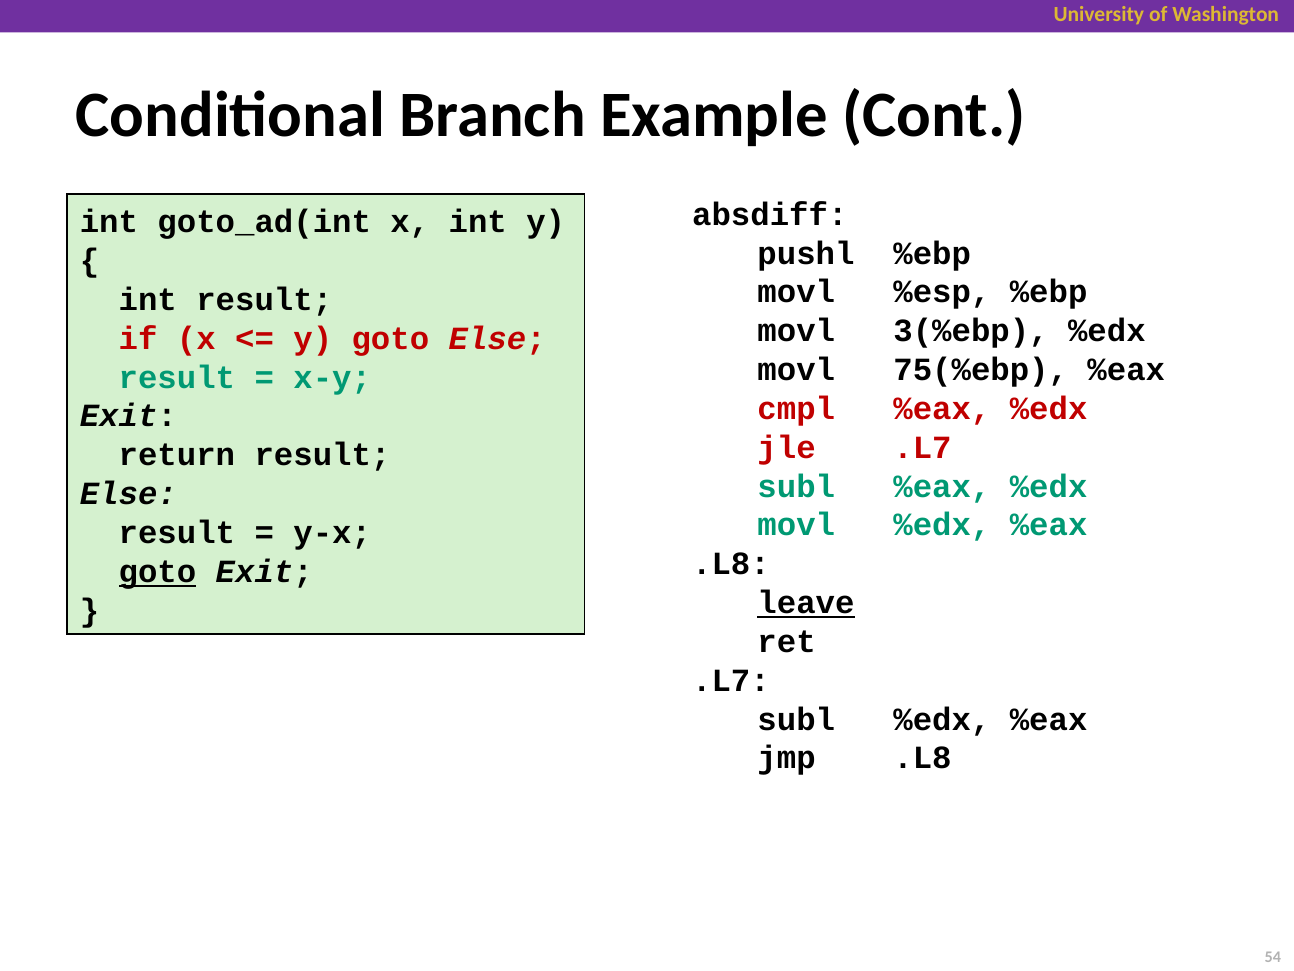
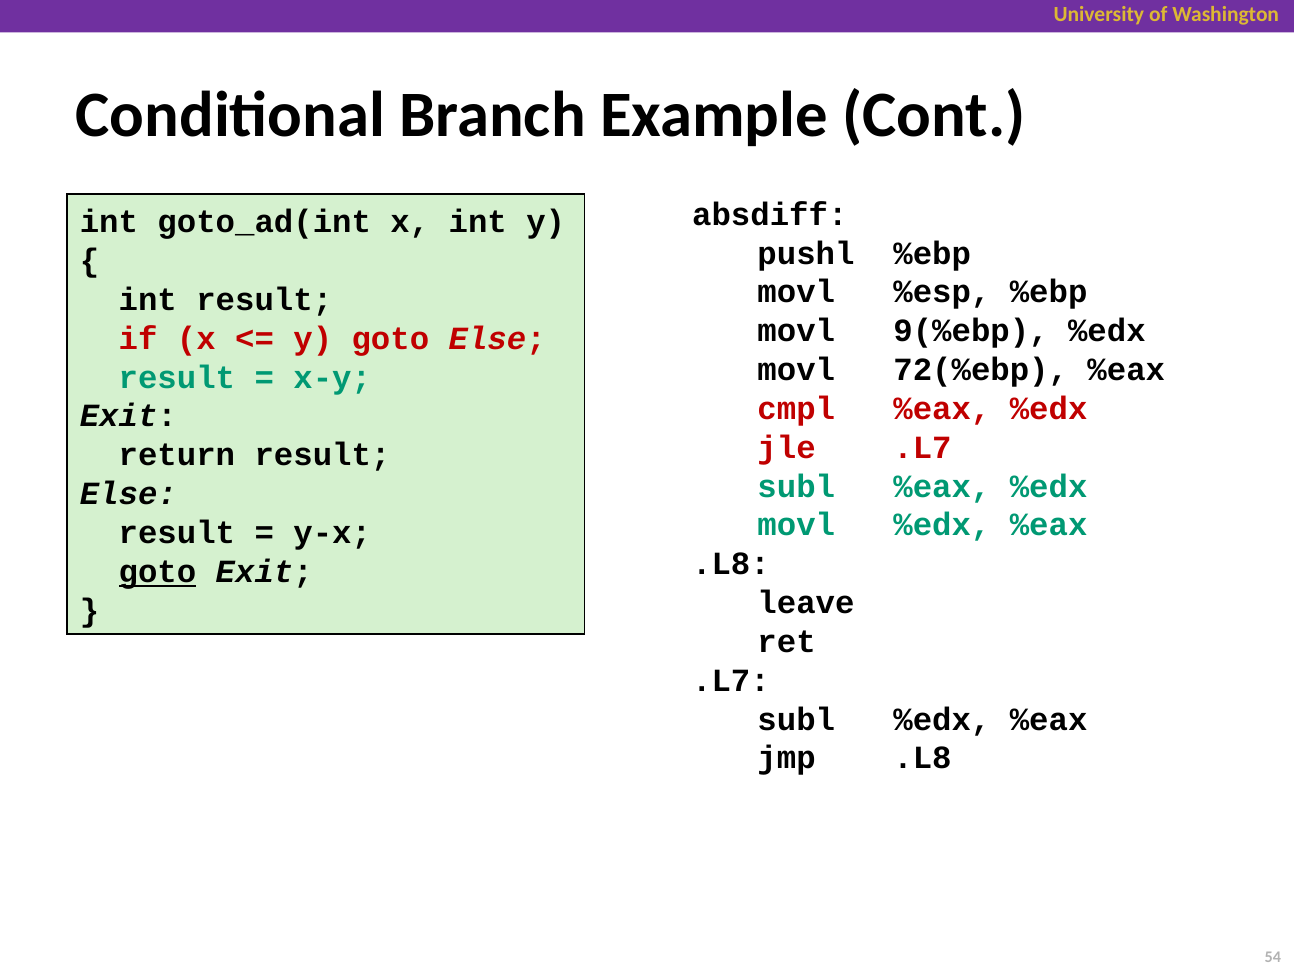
3(%ebp: 3(%ebp -> 9(%ebp
75(%ebp: 75(%ebp -> 72(%ebp
leave underline: present -> none
